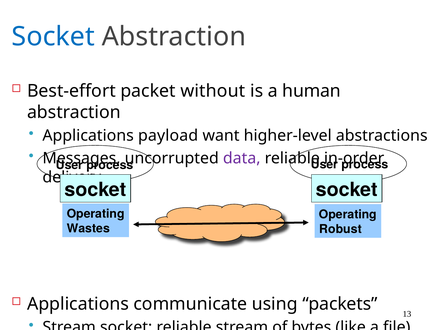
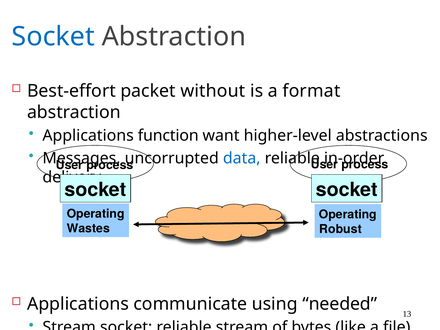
human: human -> format
payload: payload -> function
data colour: purple -> blue
packets: packets -> needed
